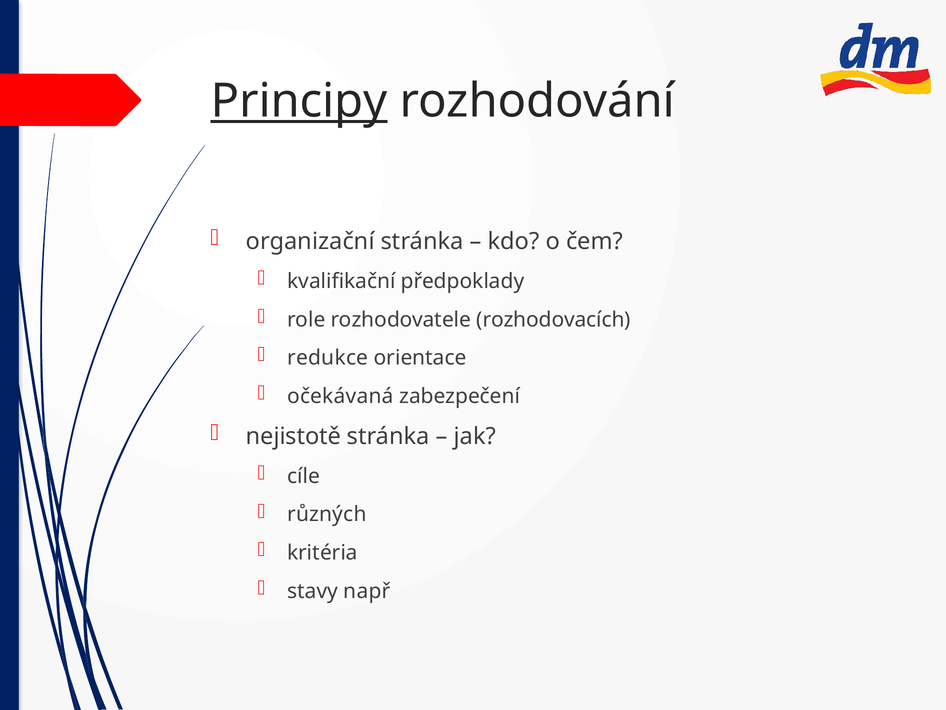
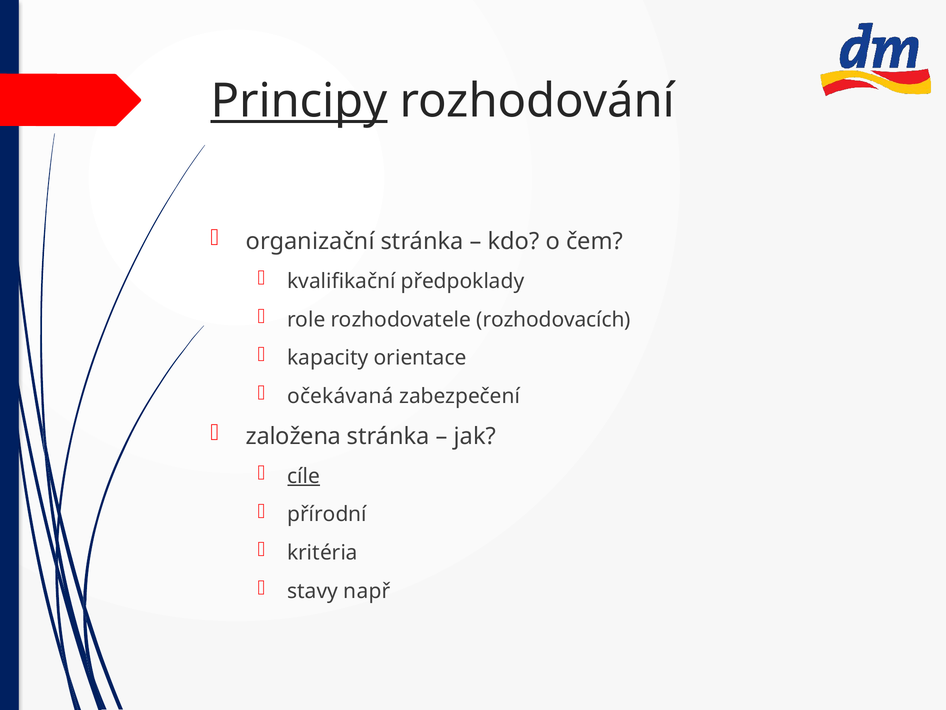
redukce: redukce -> kapacity
nejistotě: nejistotě -> založena
cíle underline: none -> present
různých: různých -> přírodní
